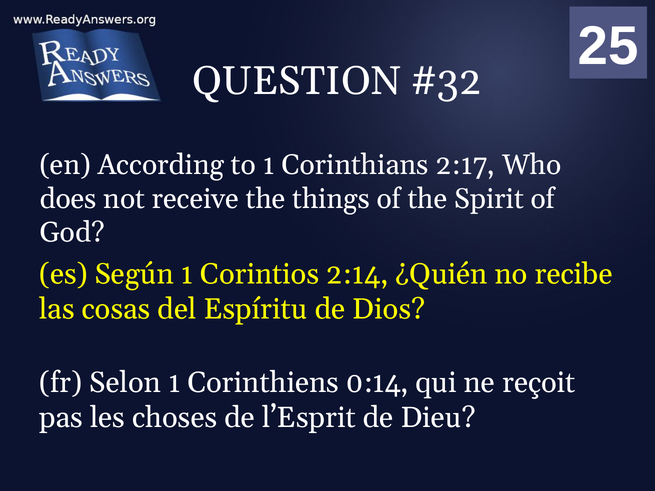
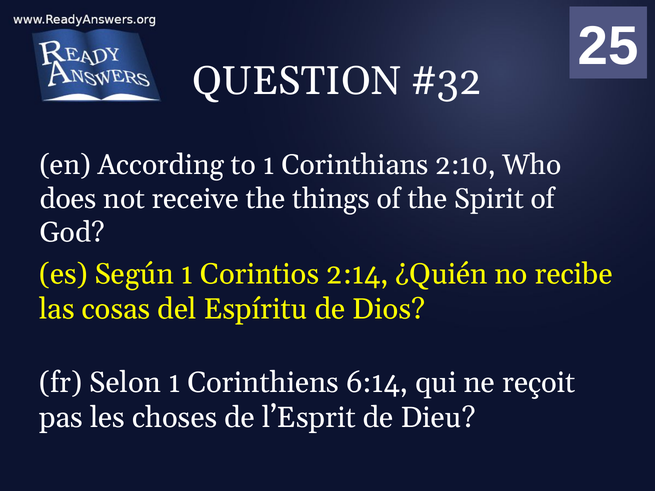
2:17: 2:17 -> 2:10
0:14: 0:14 -> 6:14
